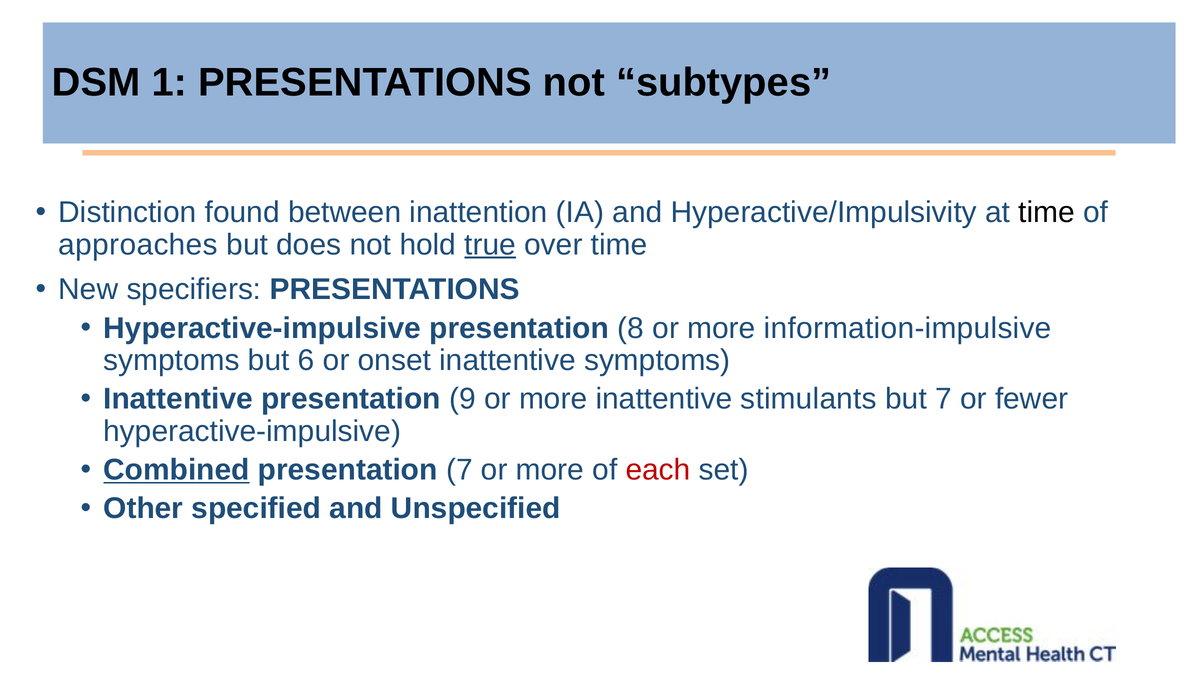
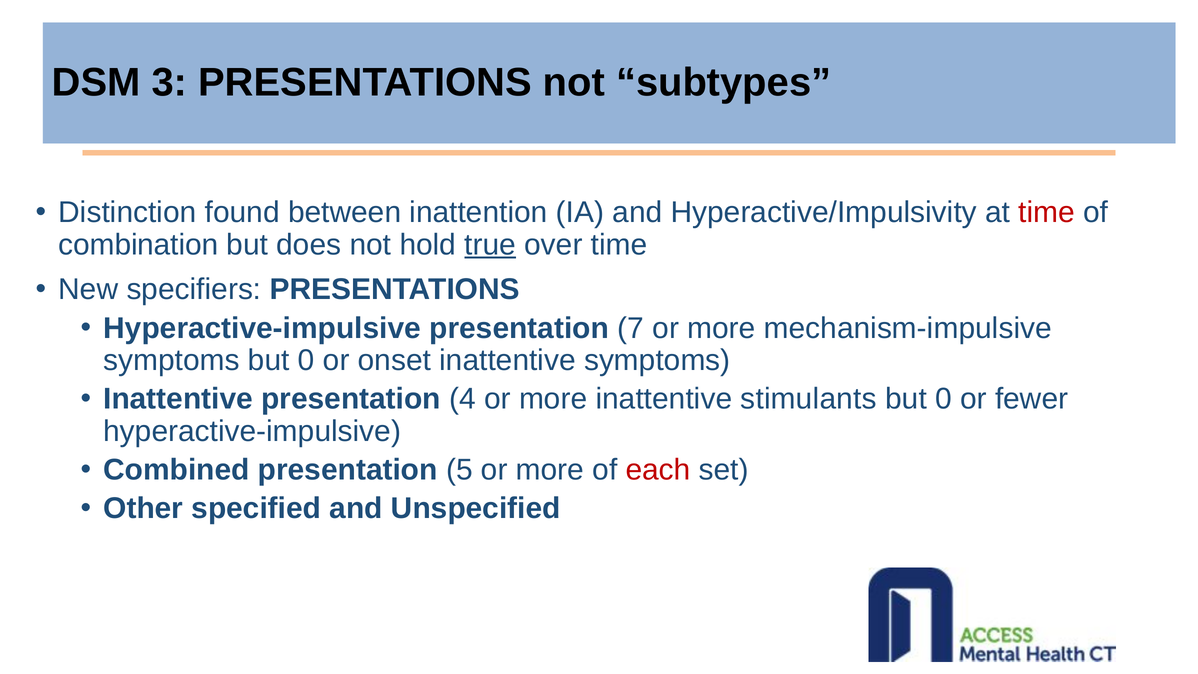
1: 1 -> 3
time at (1047, 212) colour: black -> red
approaches: approaches -> combination
8: 8 -> 7
information-impulsive: information-impulsive -> mechanism-impulsive
symptoms but 6: 6 -> 0
9: 9 -> 4
7 at (943, 399): 7 -> 0
Combined underline: present -> none
presentation 7: 7 -> 5
